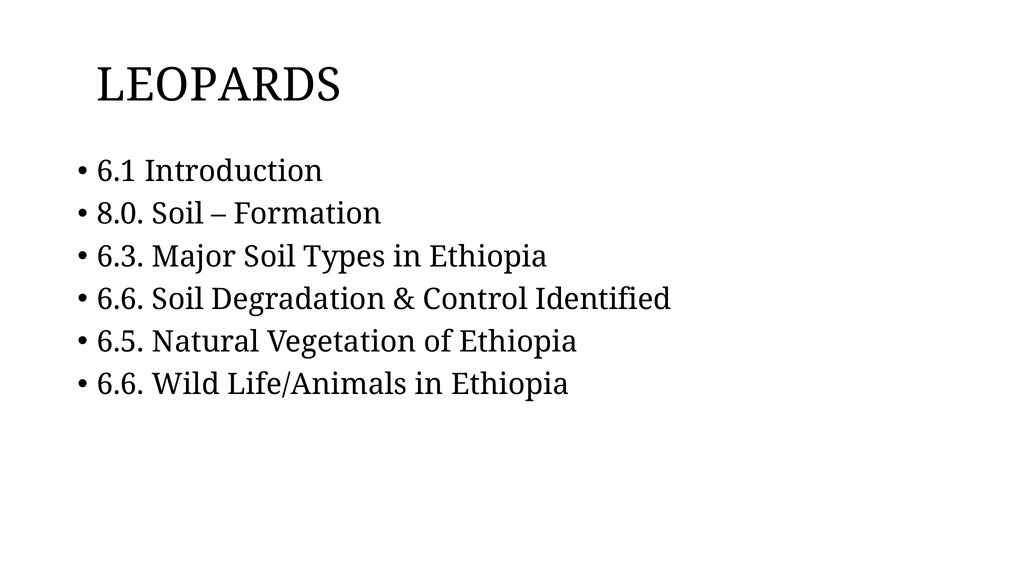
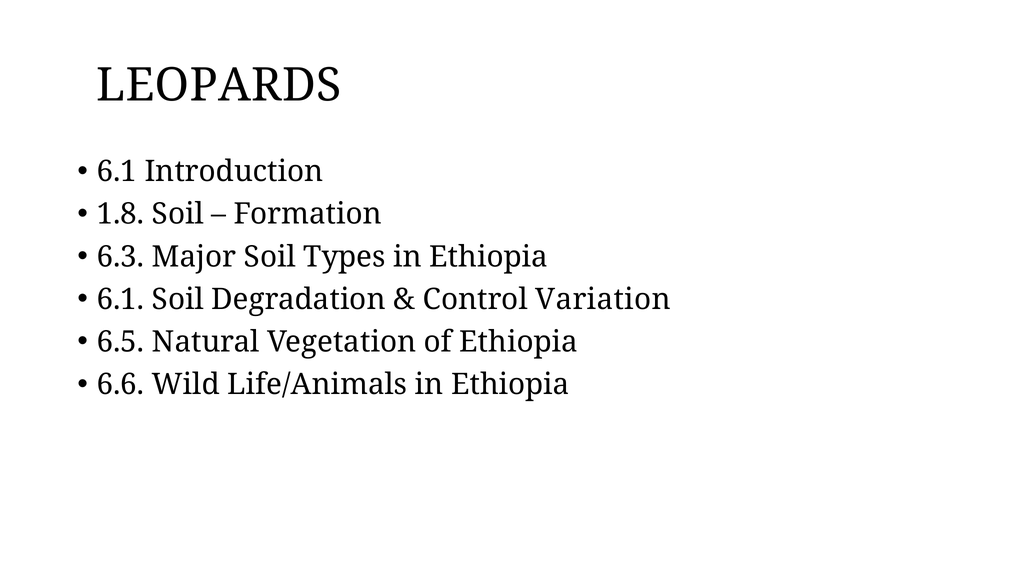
8.0: 8.0 -> 1.8
6.6 at (120, 300): 6.6 -> 6.1
Identified: Identified -> Variation
